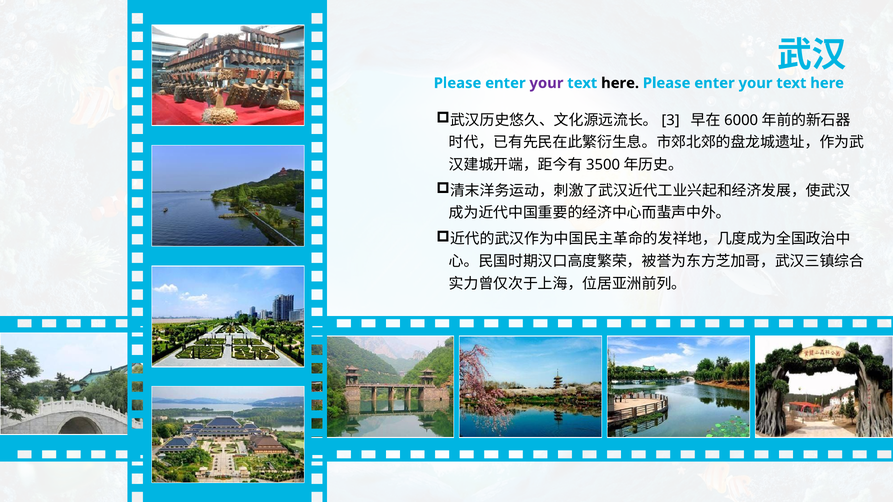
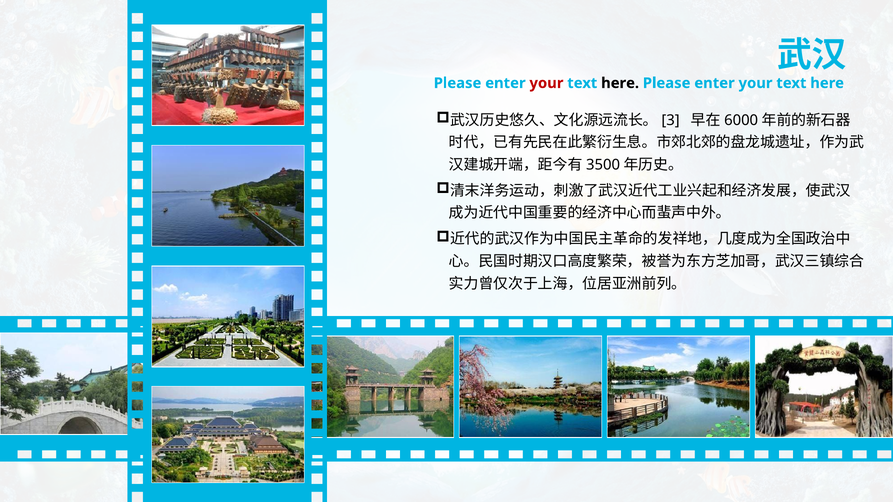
your at (546, 83) colour: purple -> red
